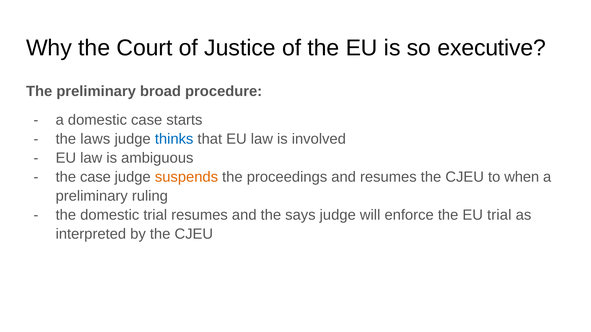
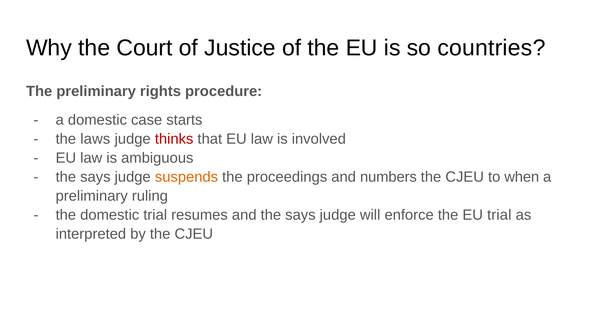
executive: executive -> countries
broad: broad -> rights
thinks colour: blue -> red
case at (95, 177): case -> says
and resumes: resumes -> numbers
